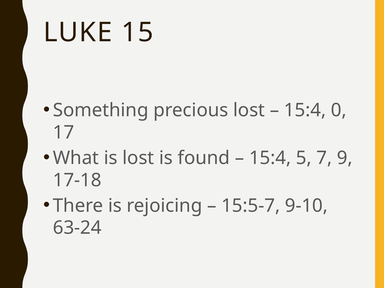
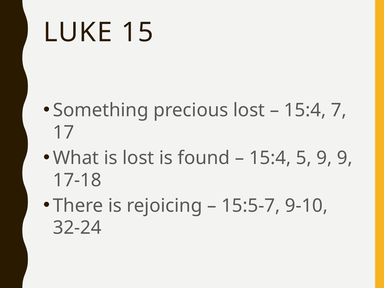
0: 0 -> 7
5 7: 7 -> 9
63-24: 63-24 -> 32-24
